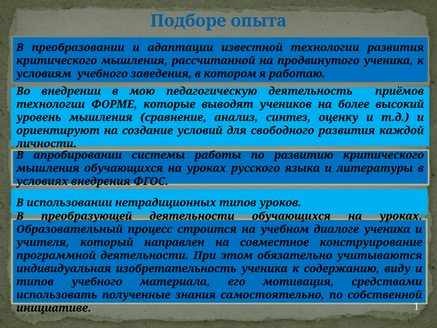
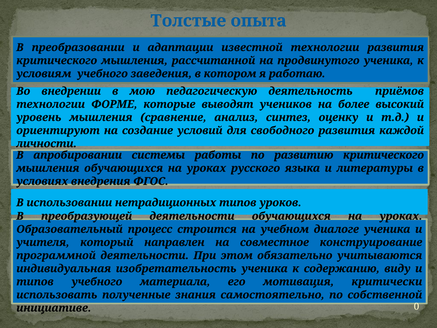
Подборе: Подборе -> Толстые
средствами: средствами -> критически
1: 1 -> 0
